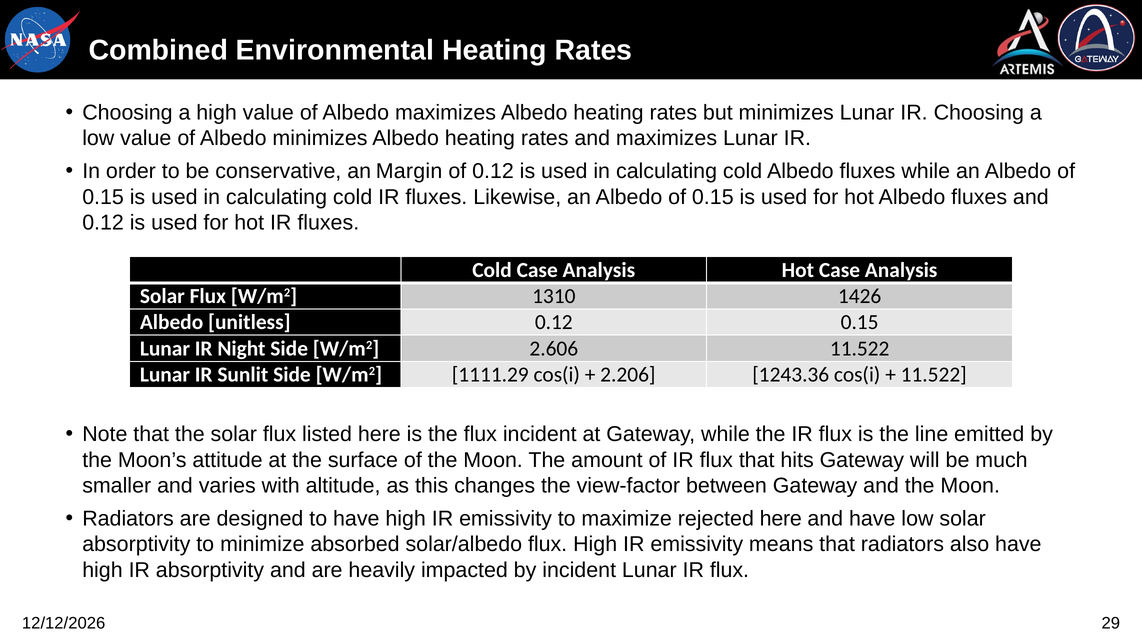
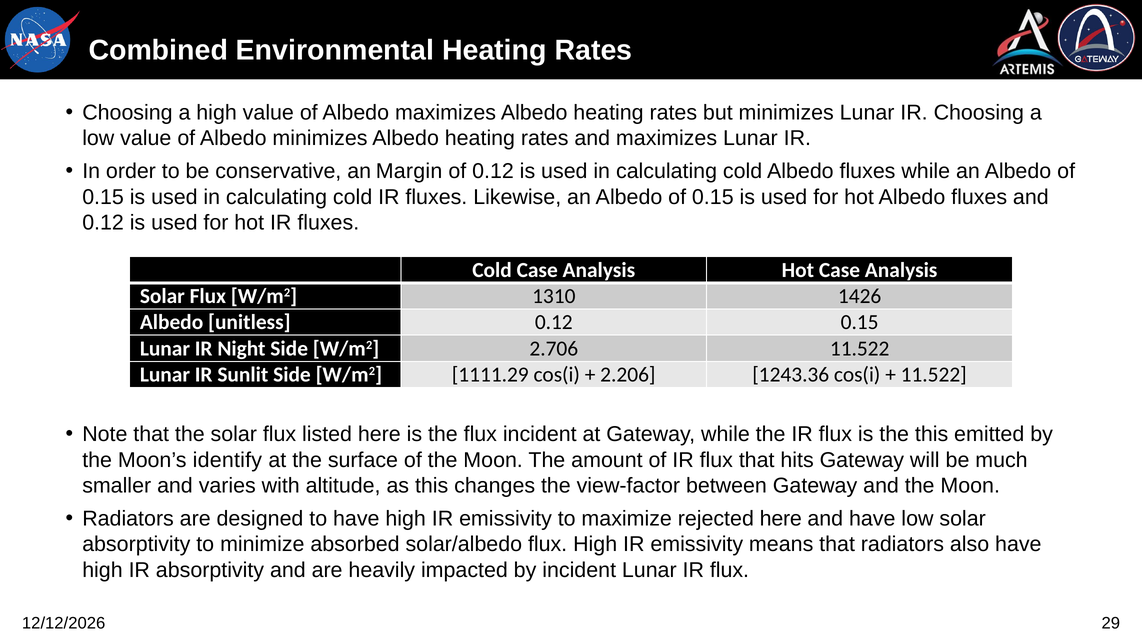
2.606: 2.606 -> 2.706
the line: line -> this
attitude: attitude -> identify
